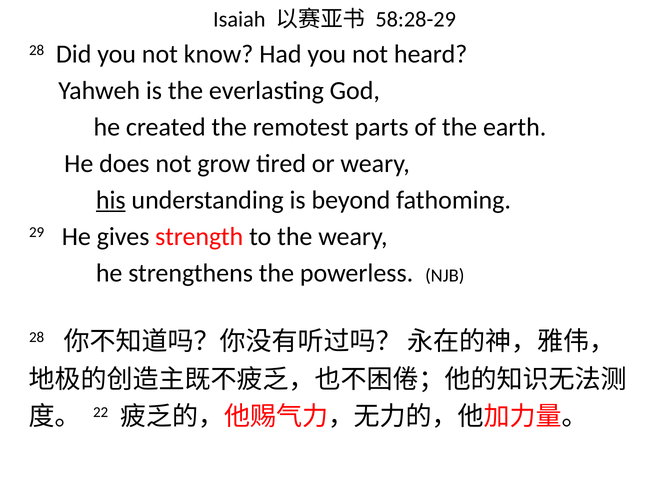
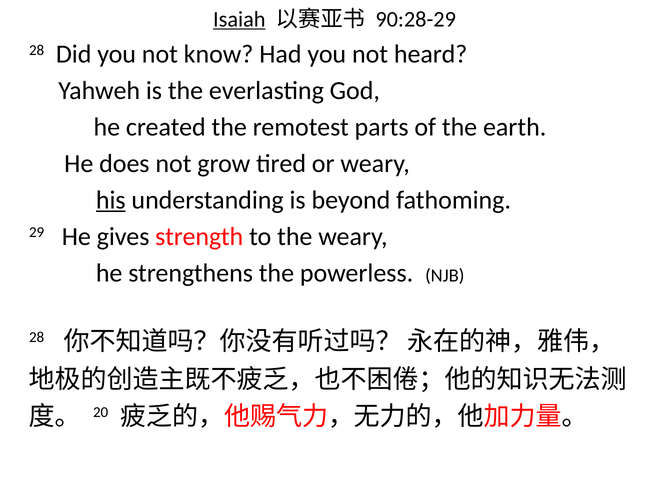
Isaiah underline: none -> present
58:28-29: 58:28-29 -> 90:28-29
22: 22 -> 20
